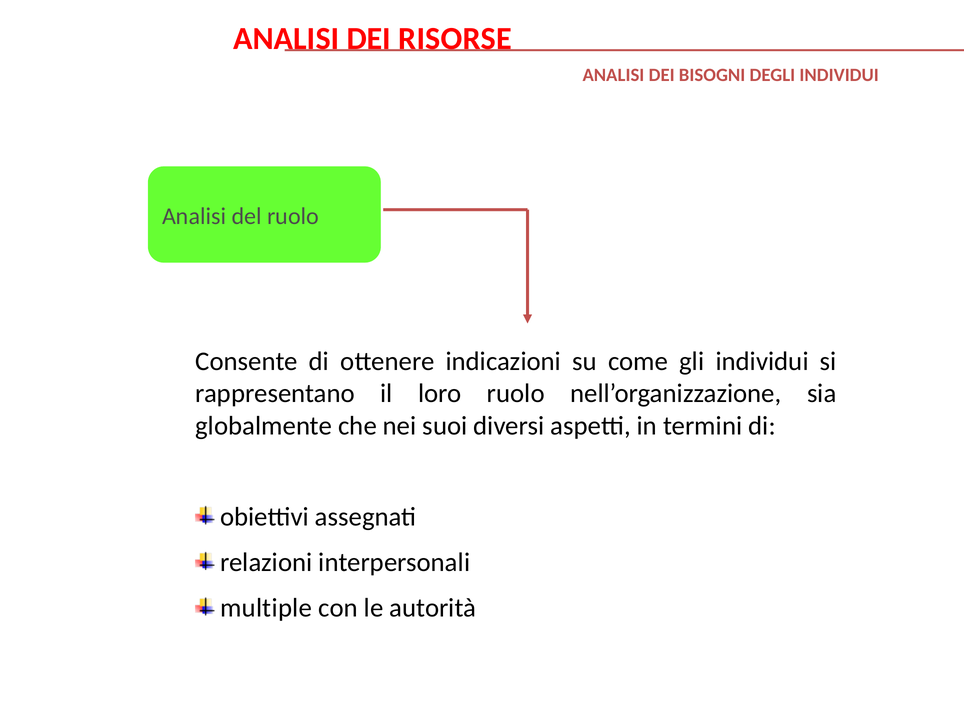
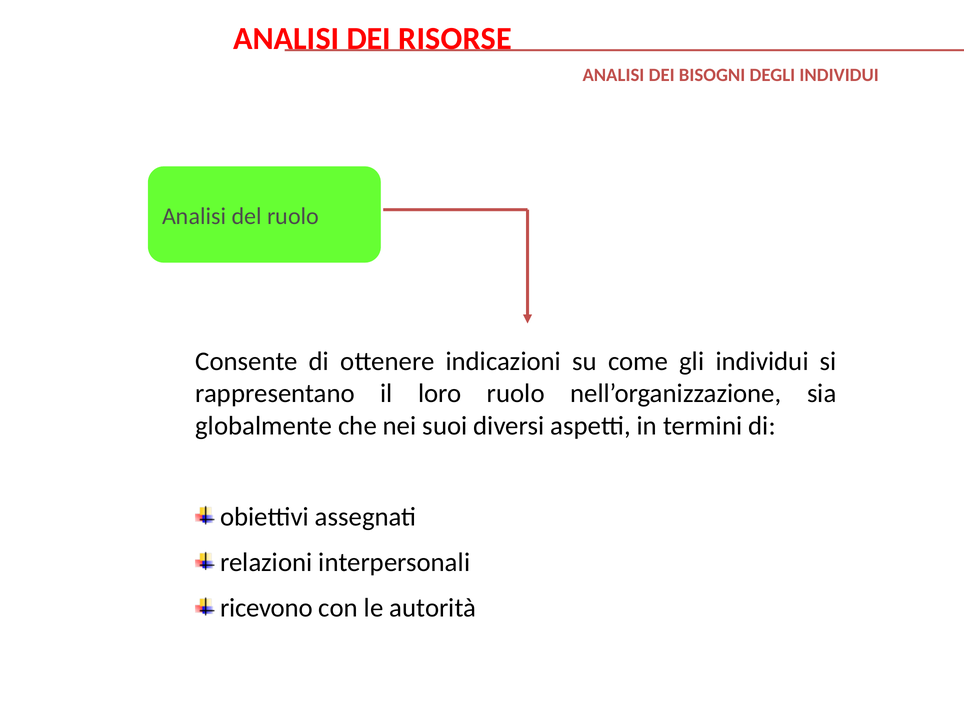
multiple: multiple -> ricevono
